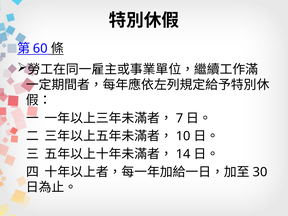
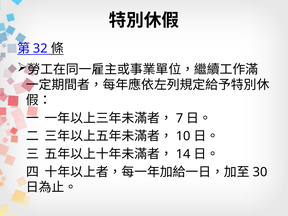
60: 60 -> 32
